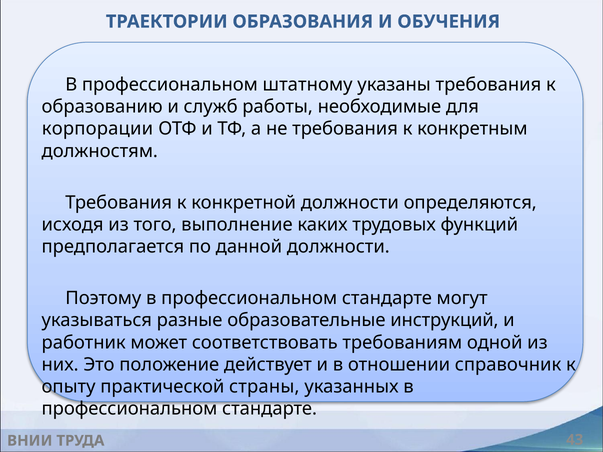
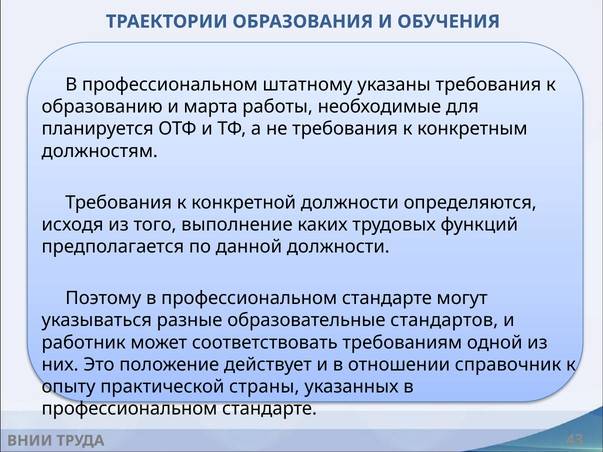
служб: служб -> марта
корпорации: корпорации -> планируется
инструкций: инструкций -> стандартов
